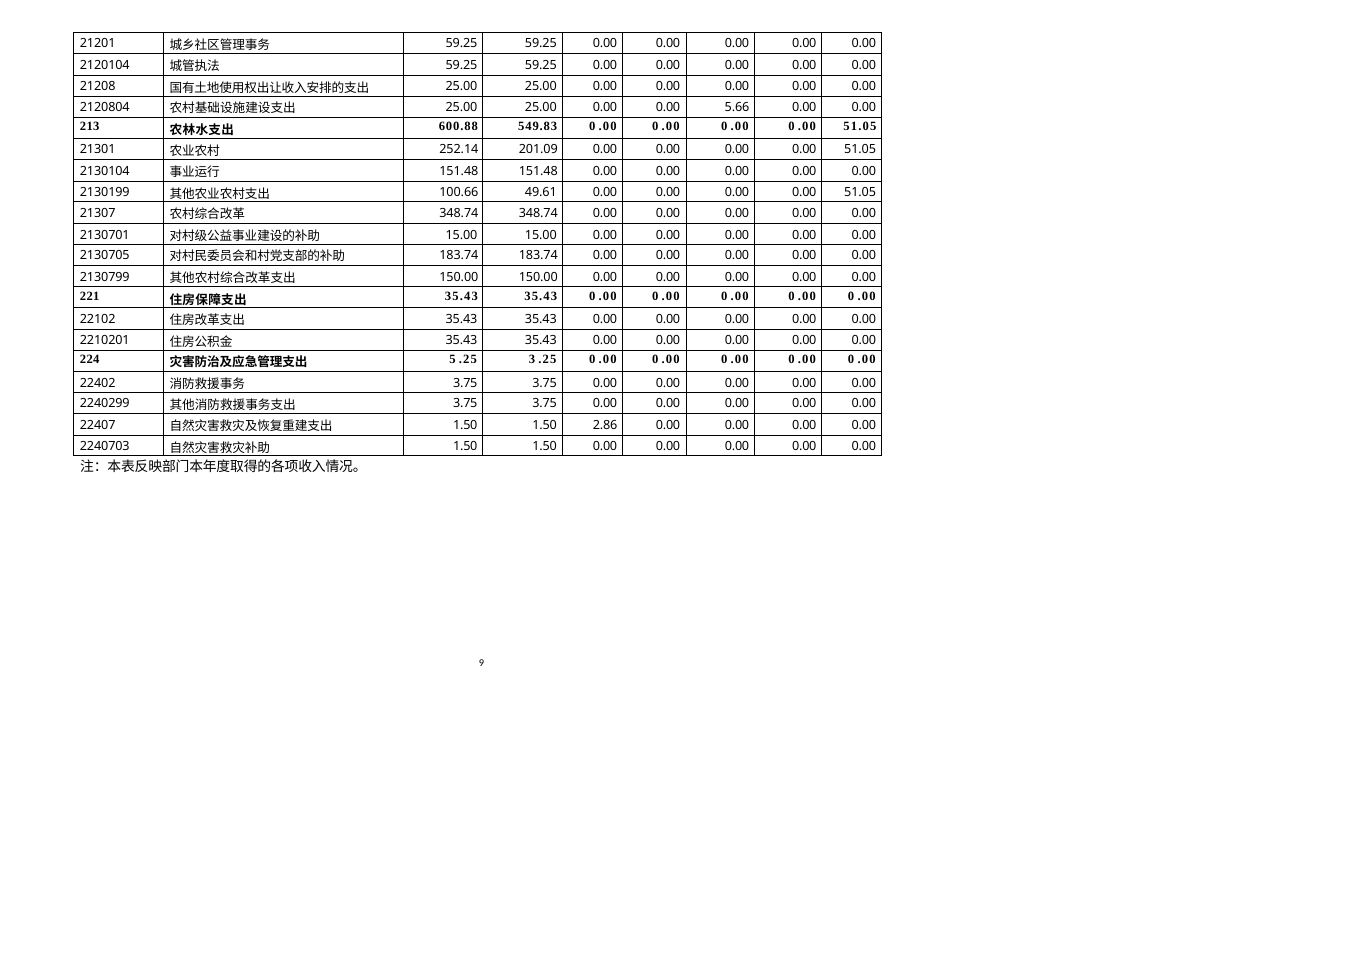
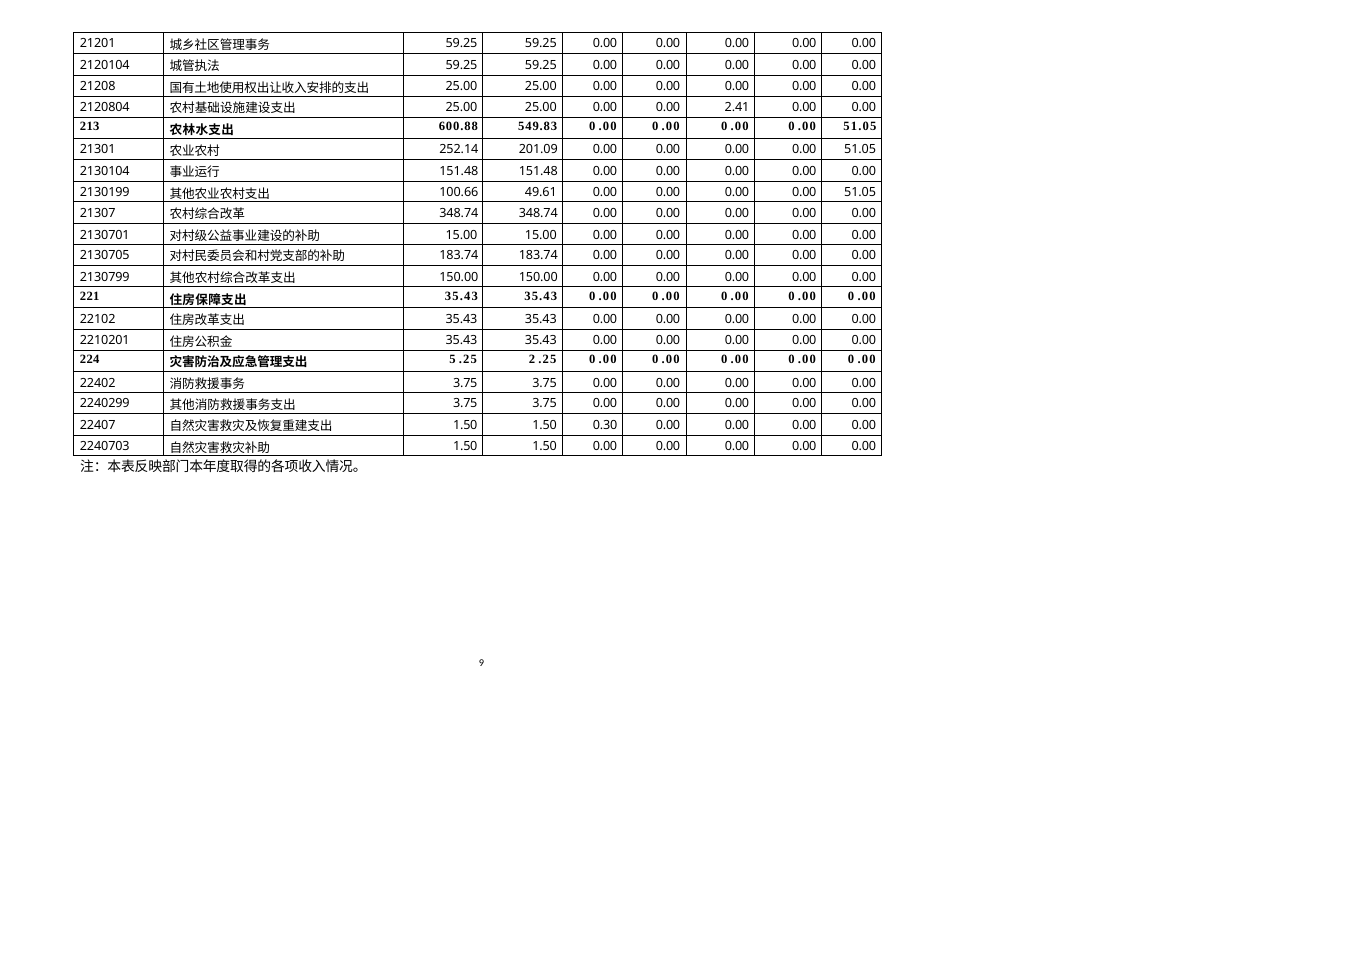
5.66: 5.66 -> 2.41
3: 3 -> 2
2.86: 2.86 -> 0.30
